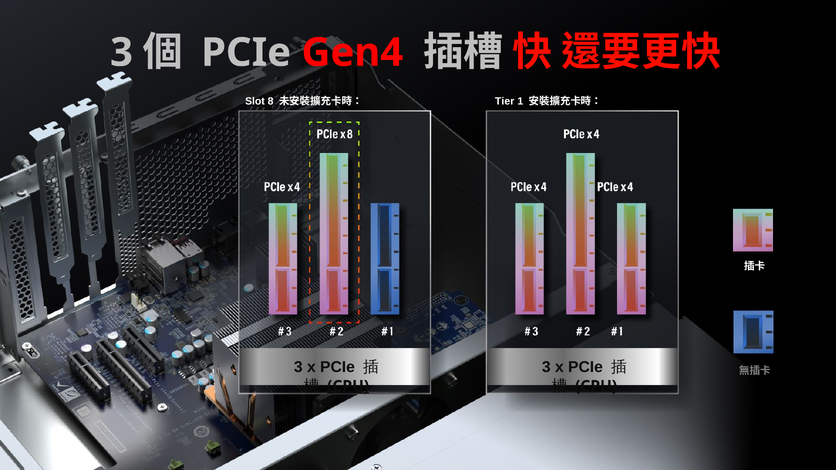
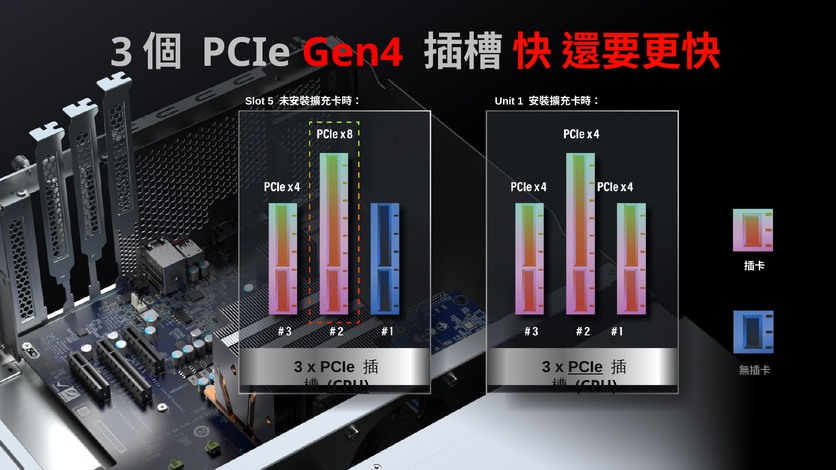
8: 8 -> 5
Tier: Tier -> Unit
PCIe at (585, 368) underline: none -> present
